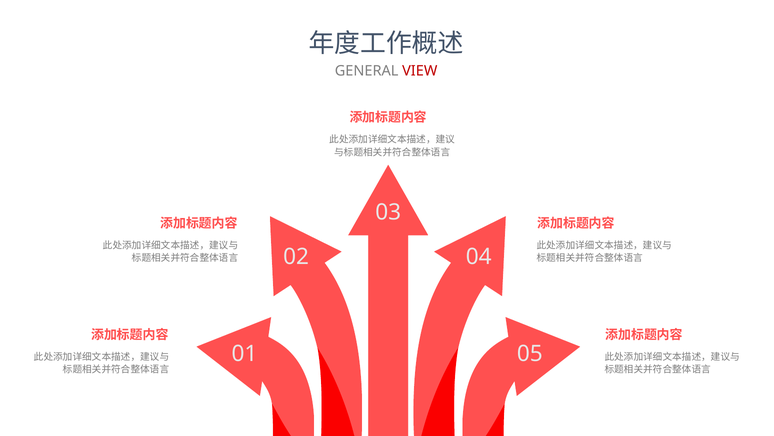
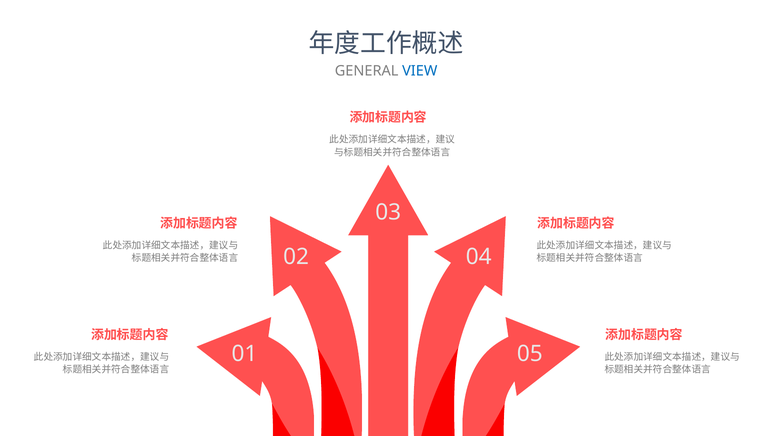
VIEW colour: red -> blue
